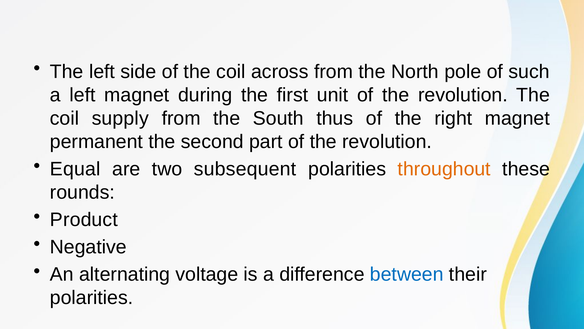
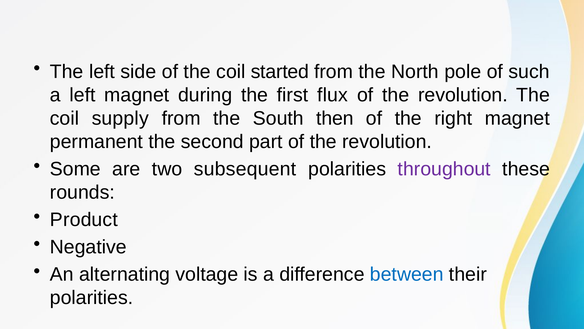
across: across -> started
unit: unit -> flux
thus: thus -> then
Equal: Equal -> Some
throughout colour: orange -> purple
